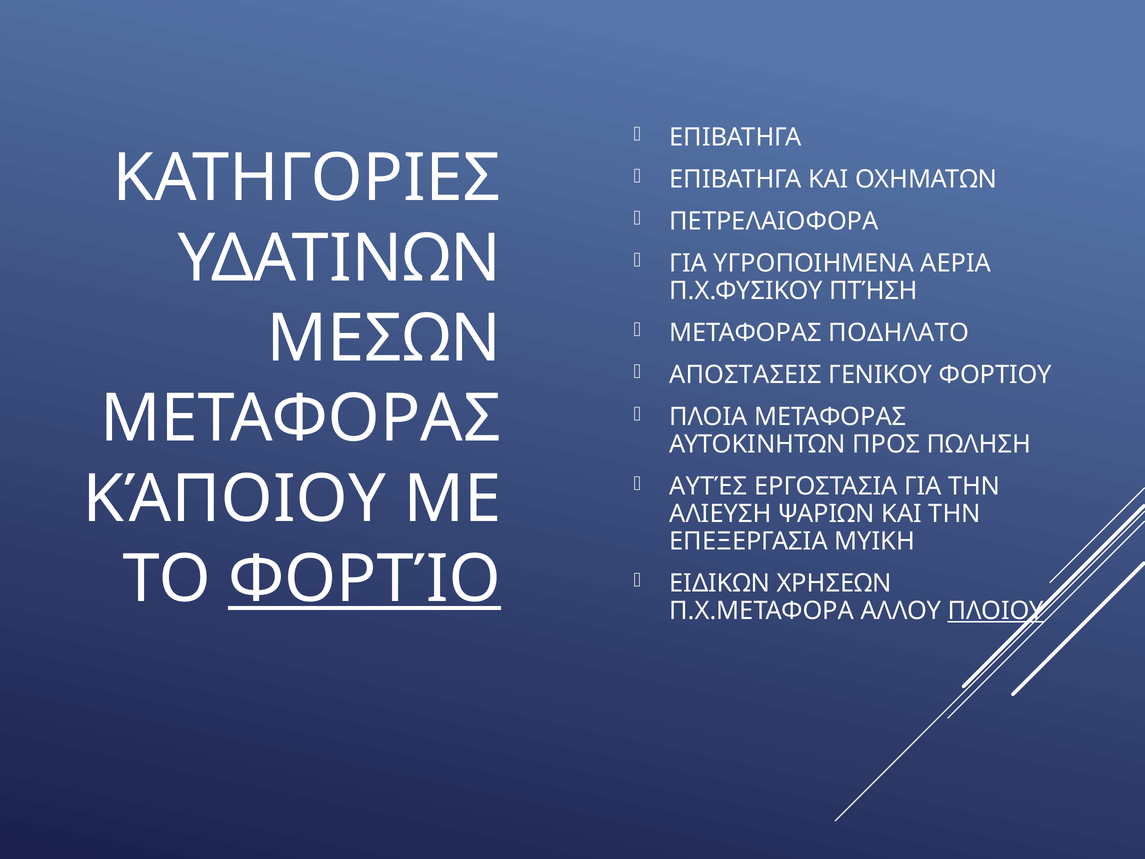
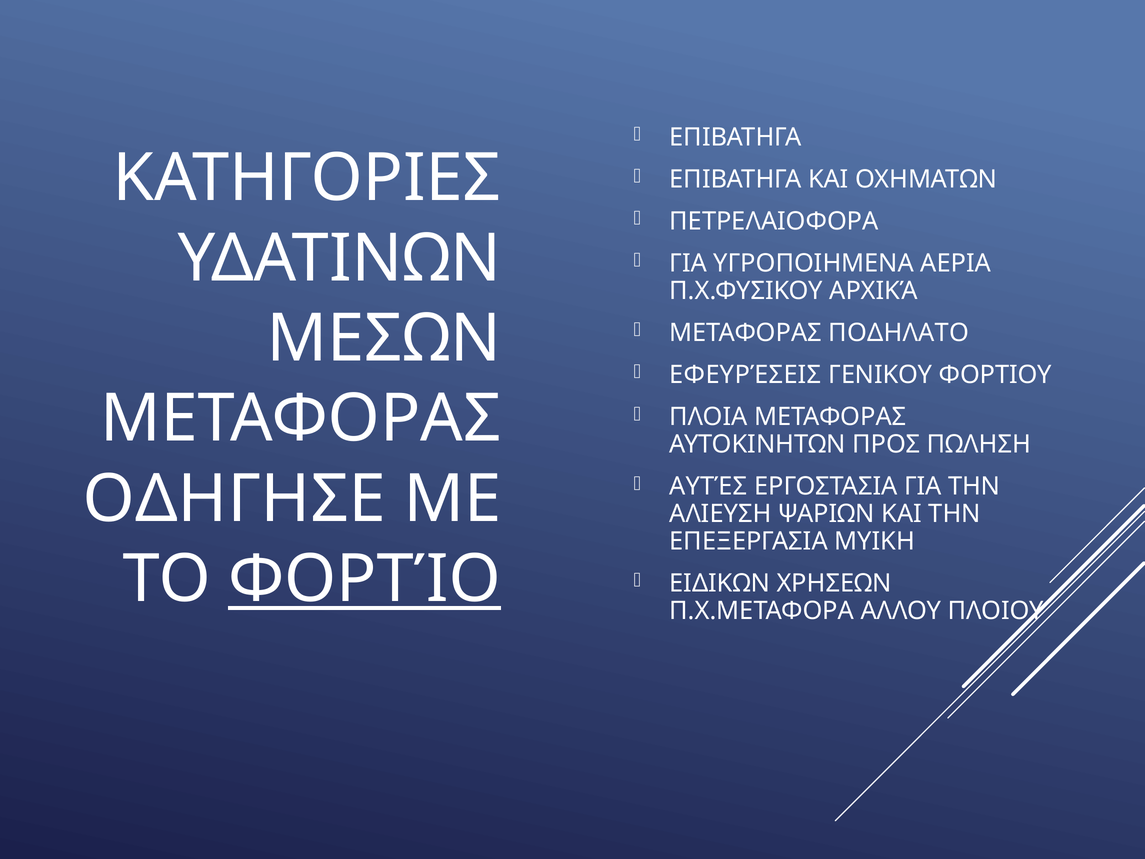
ΠΤΉΣΗ: ΠΤΉΣΗ -> ΑΡΧΙΚΆ
ΑΠΟΣΤΑΣΕΙΣ: ΑΠΟΣΤΑΣΕΙΣ -> ΕΦΕΥΡΈΣΕΙΣ
ΚΆΠΟΙΟΥ: ΚΆΠΟΙΟΥ -> ΟΔΗΓΗΣΕ
ΠΛΟΙΟΥ underline: present -> none
